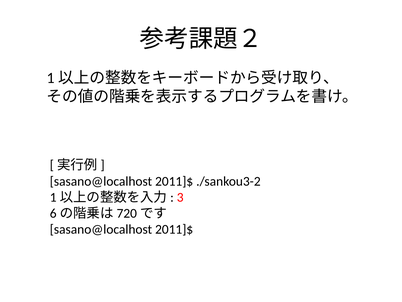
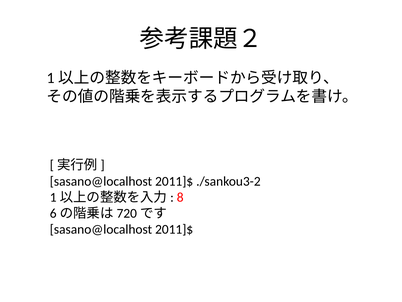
3: 3 -> 8
